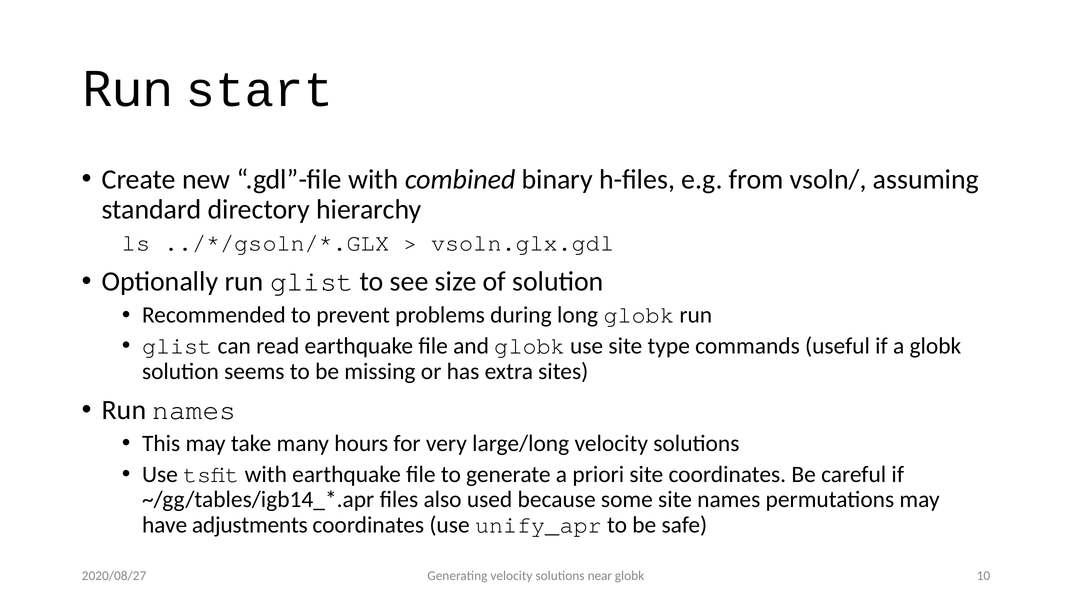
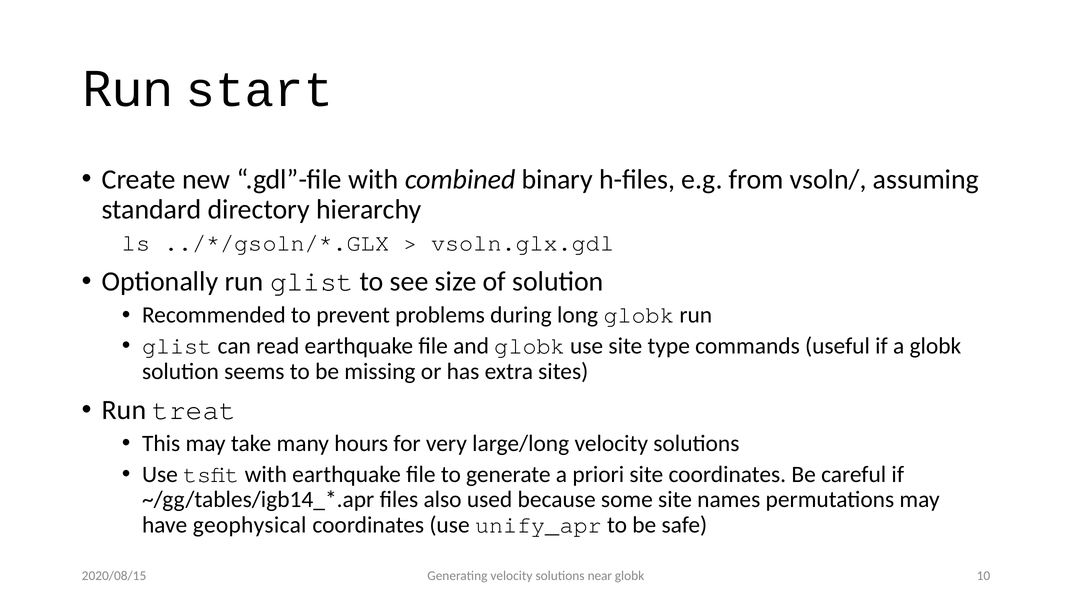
Run names: names -> treat
adjustments: adjustments -> geophysical
2020/08/27: 2020/08/27 -> 2020/08/15
